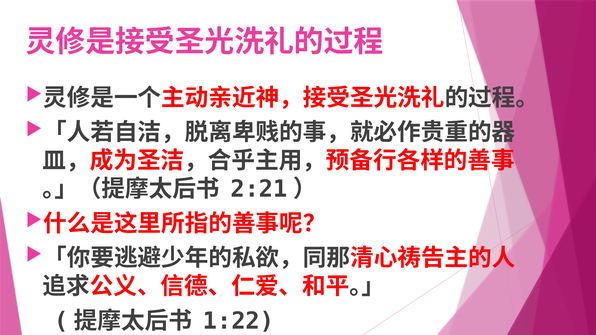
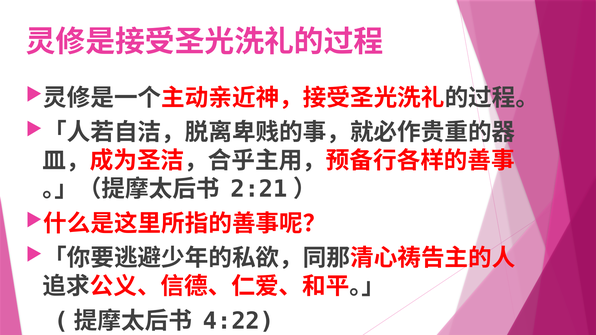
1:22: 1:22 -> 4:22
